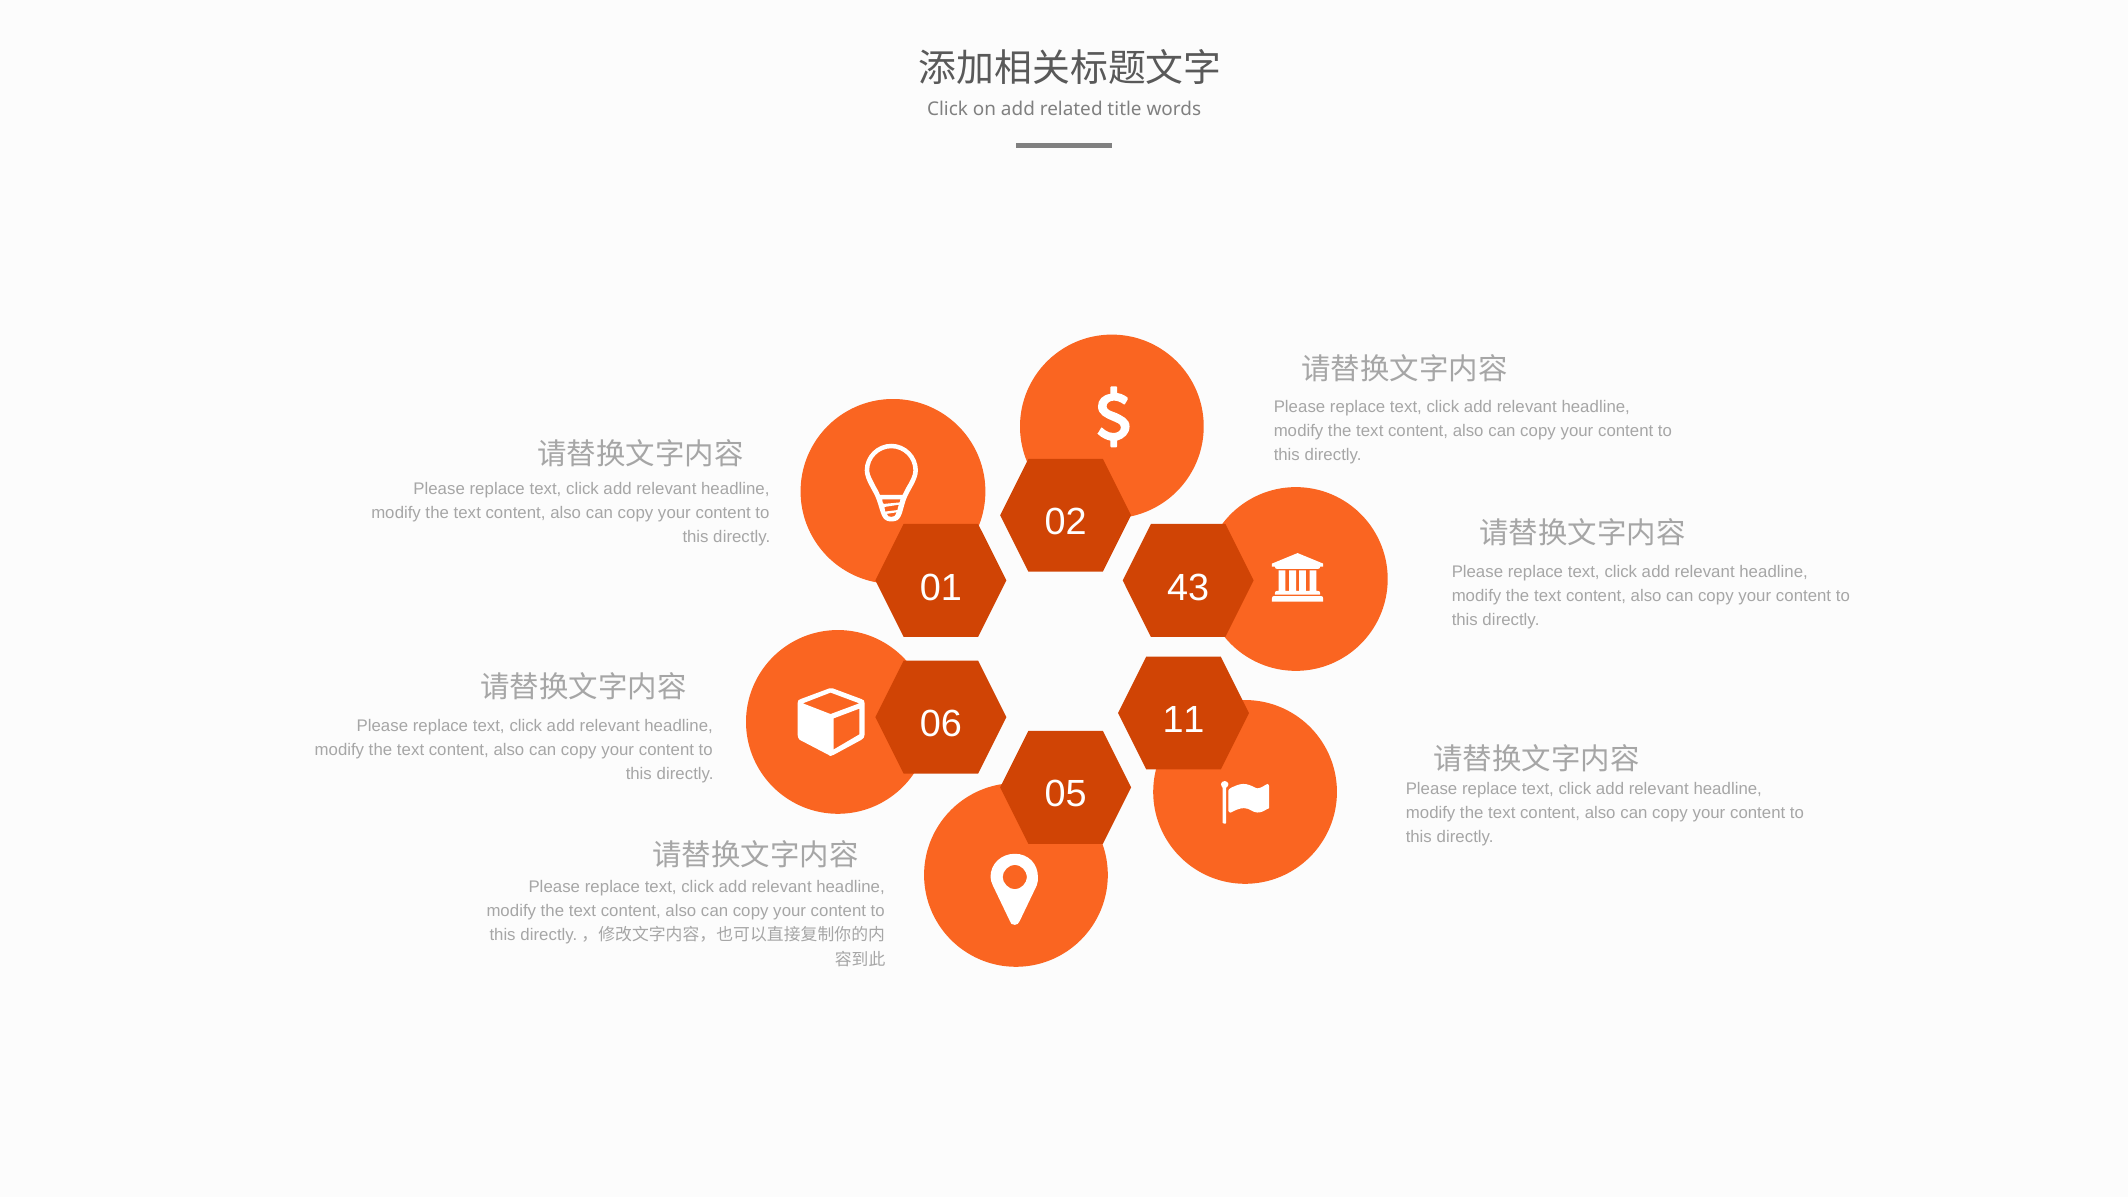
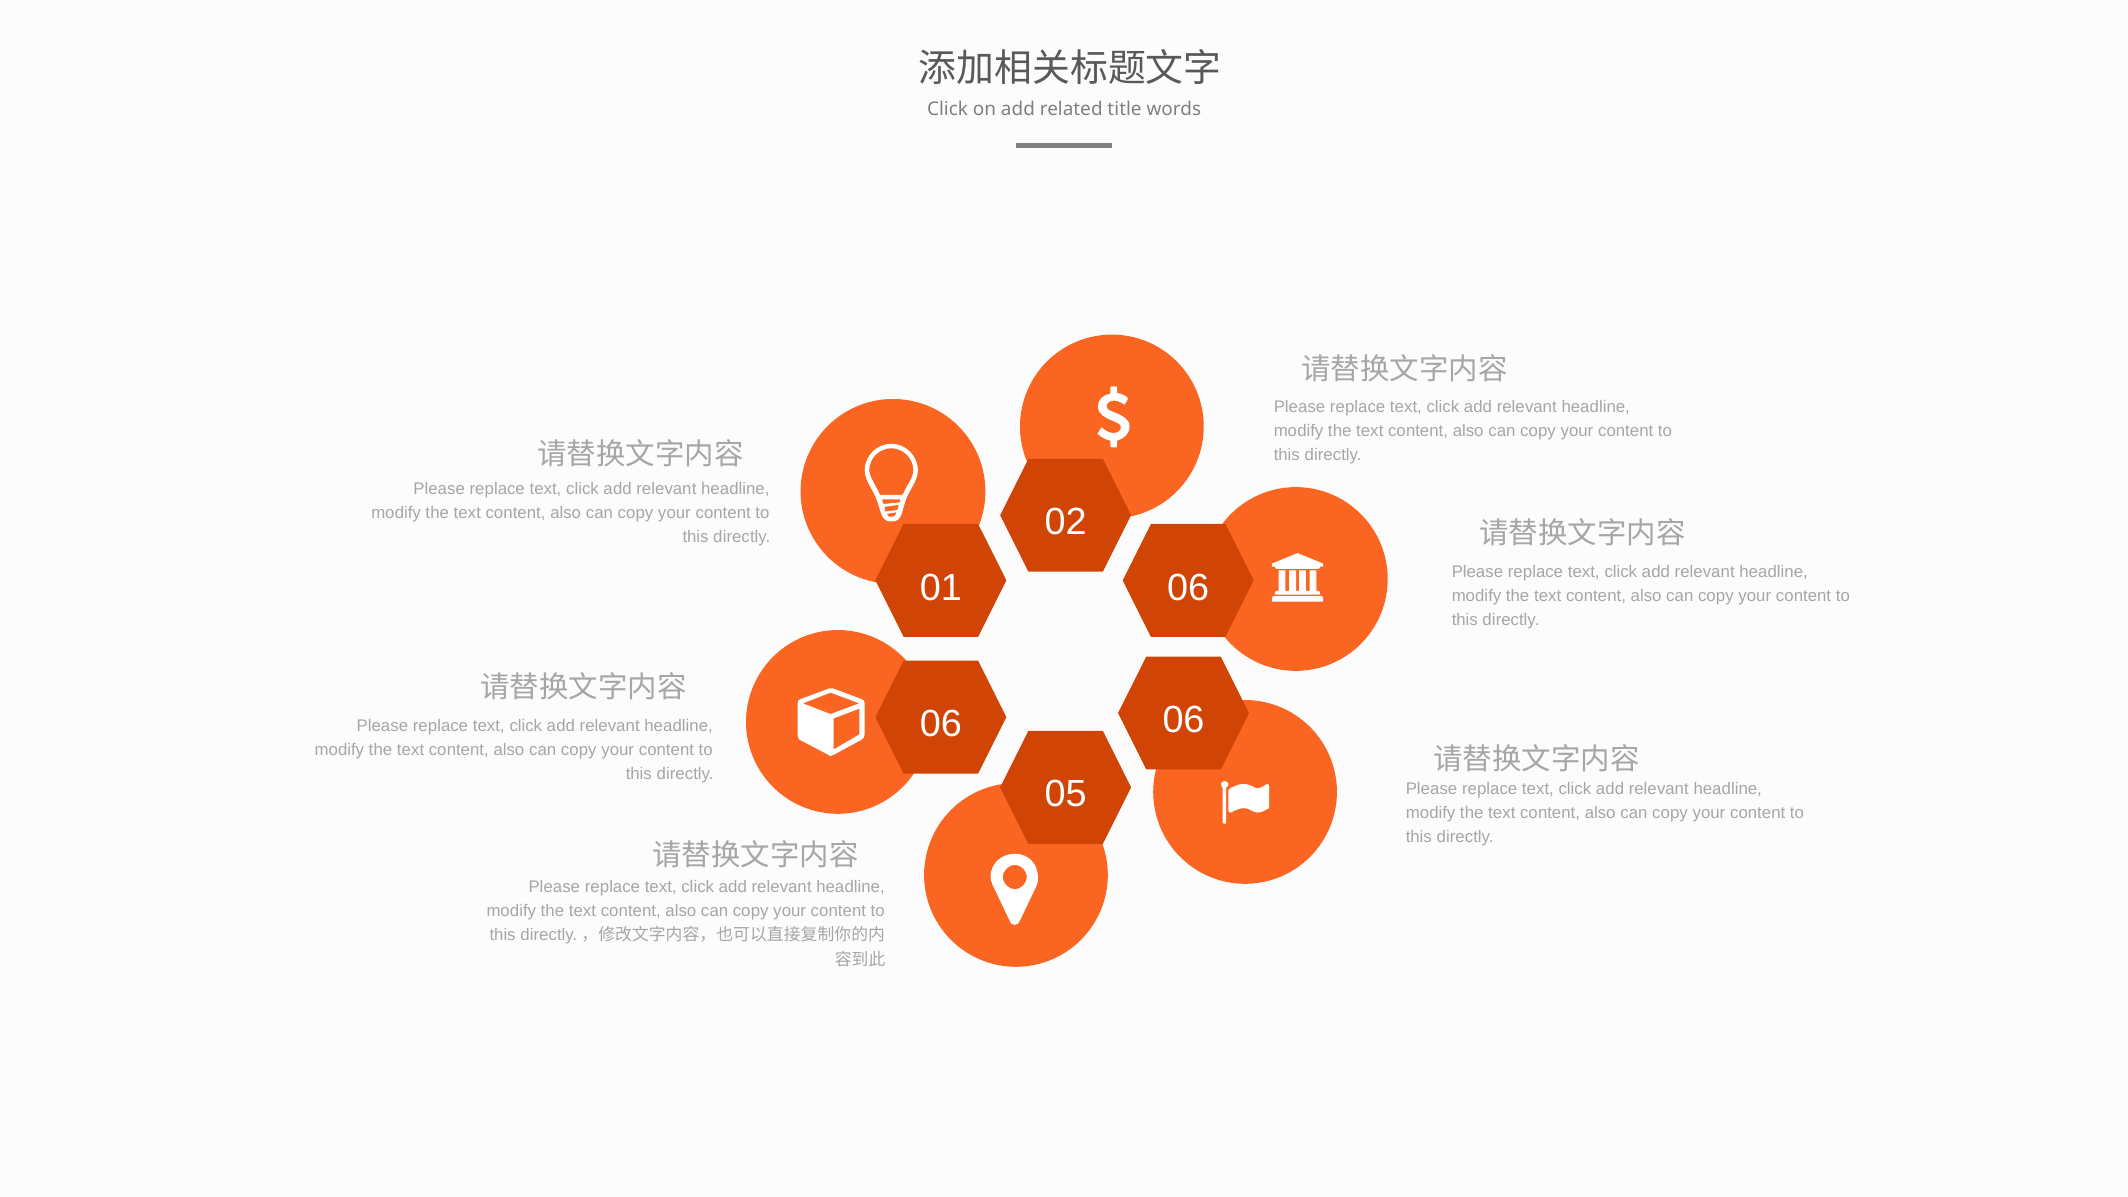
01 43: 43 -> 06
06 11: 11 -> 06
